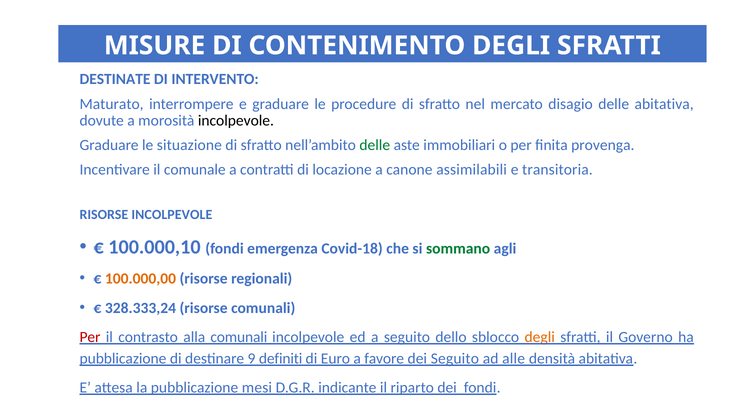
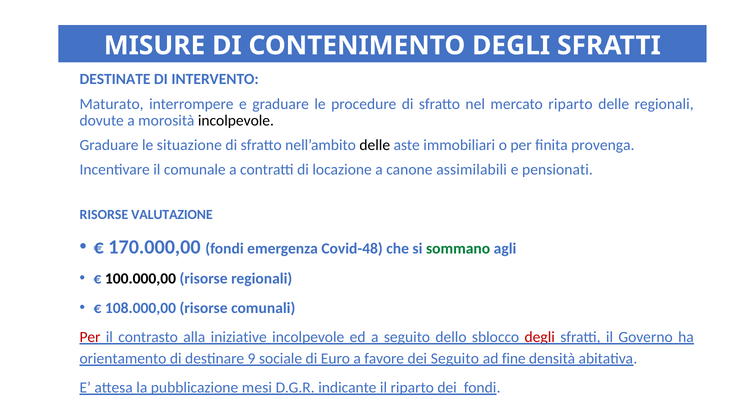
mercato disagio: disagio -> riparto
delle abitativa: abitativa -> regionali
delle at (375, 145) colour: green -> black
transitoria: transitoria -> pensionati
RISORSE INCOLPEVOLE: INCOLPEVOLE -> VALUTAZIONE
100.000,10: 100.000,10 -> 170.000,00
Covid-18: Covid-18 -> Covid-48
100.000,00 colour: orange -> black
328.333,24: 328.333,24 -> 108.000,00
alla comunali: comunali -> iniziative
degli at (540, 337) colour: orange -> red
pubblicazione at (123, 359): pubblicazione -> orientamento
definiti: definiti -> sociale
alle: alle -> fine
